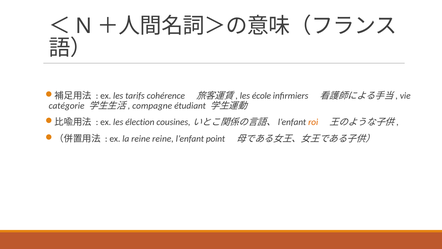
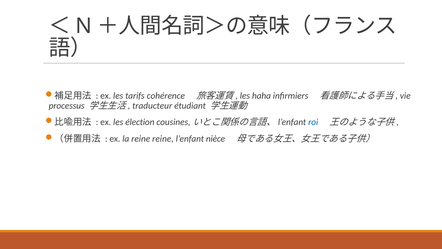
école: école -> haha
catégorie: catégorie -> processus
compagne: compagne -> traducteur
roi colour: orange -> blue
point: point -> nièce
